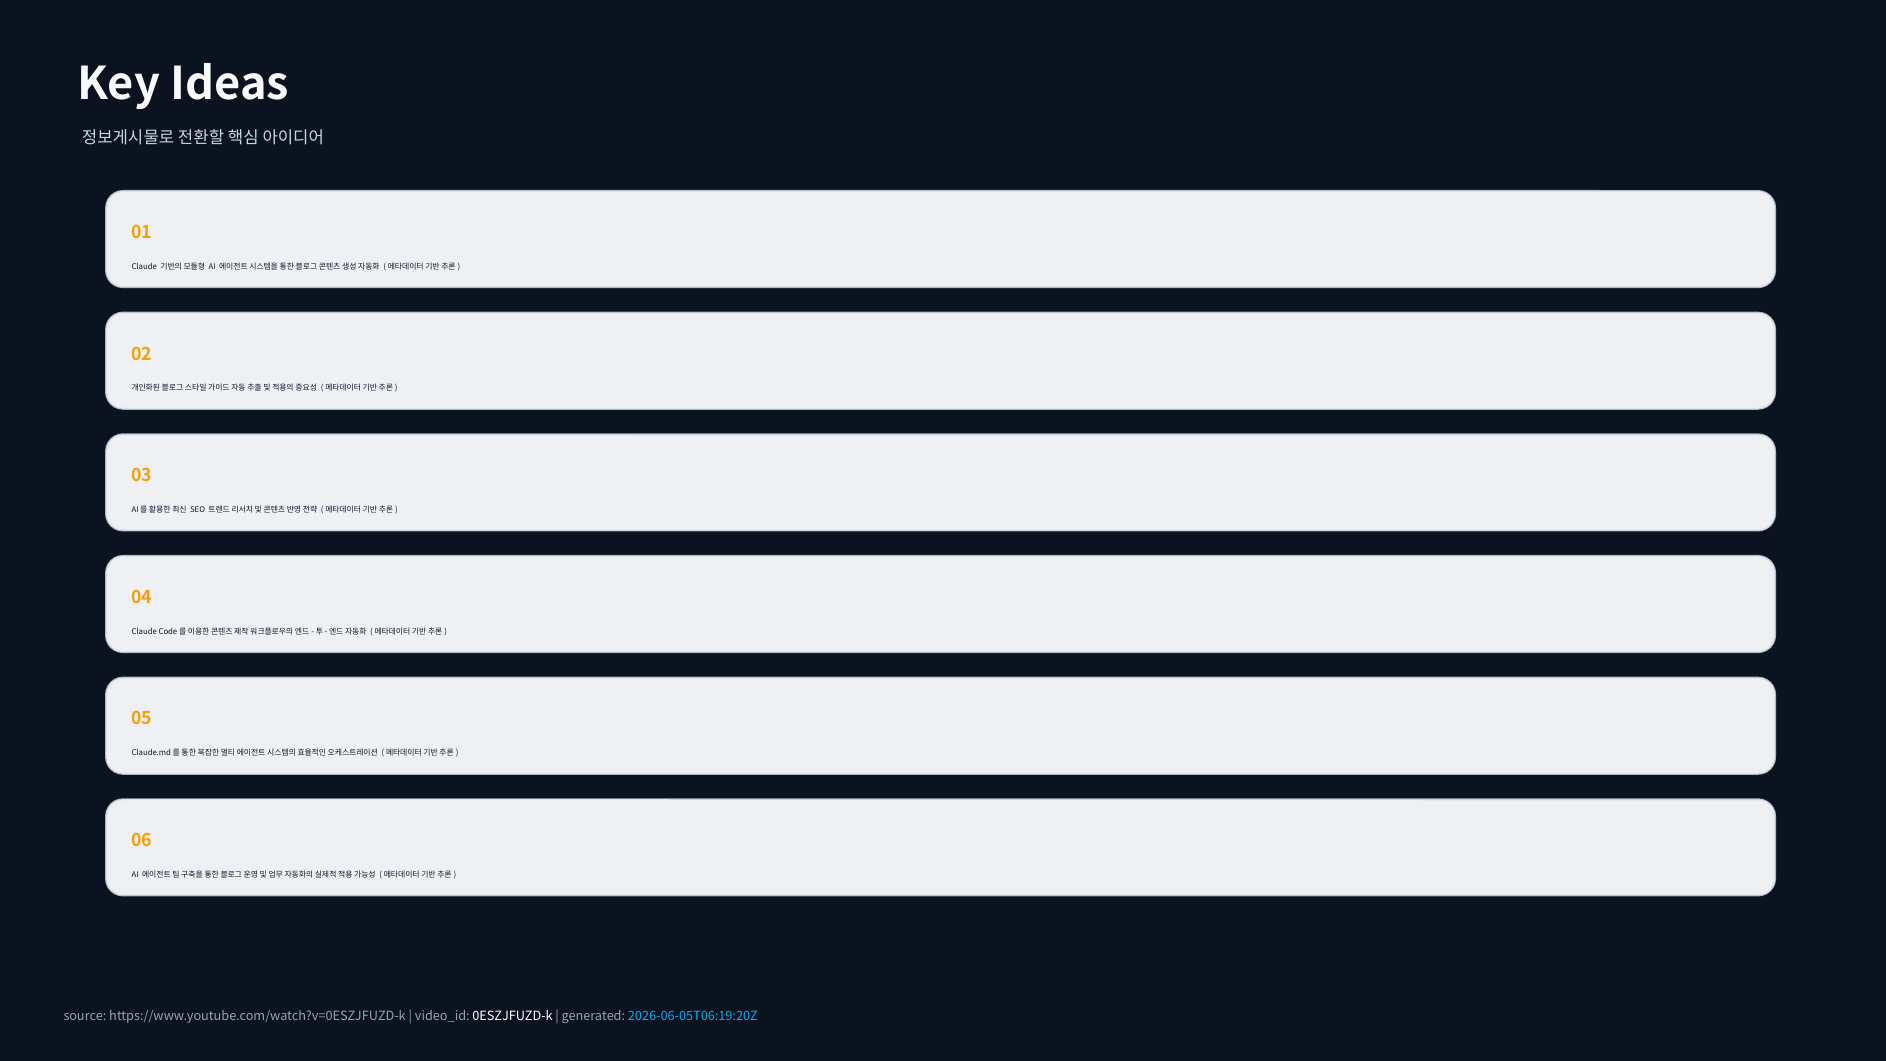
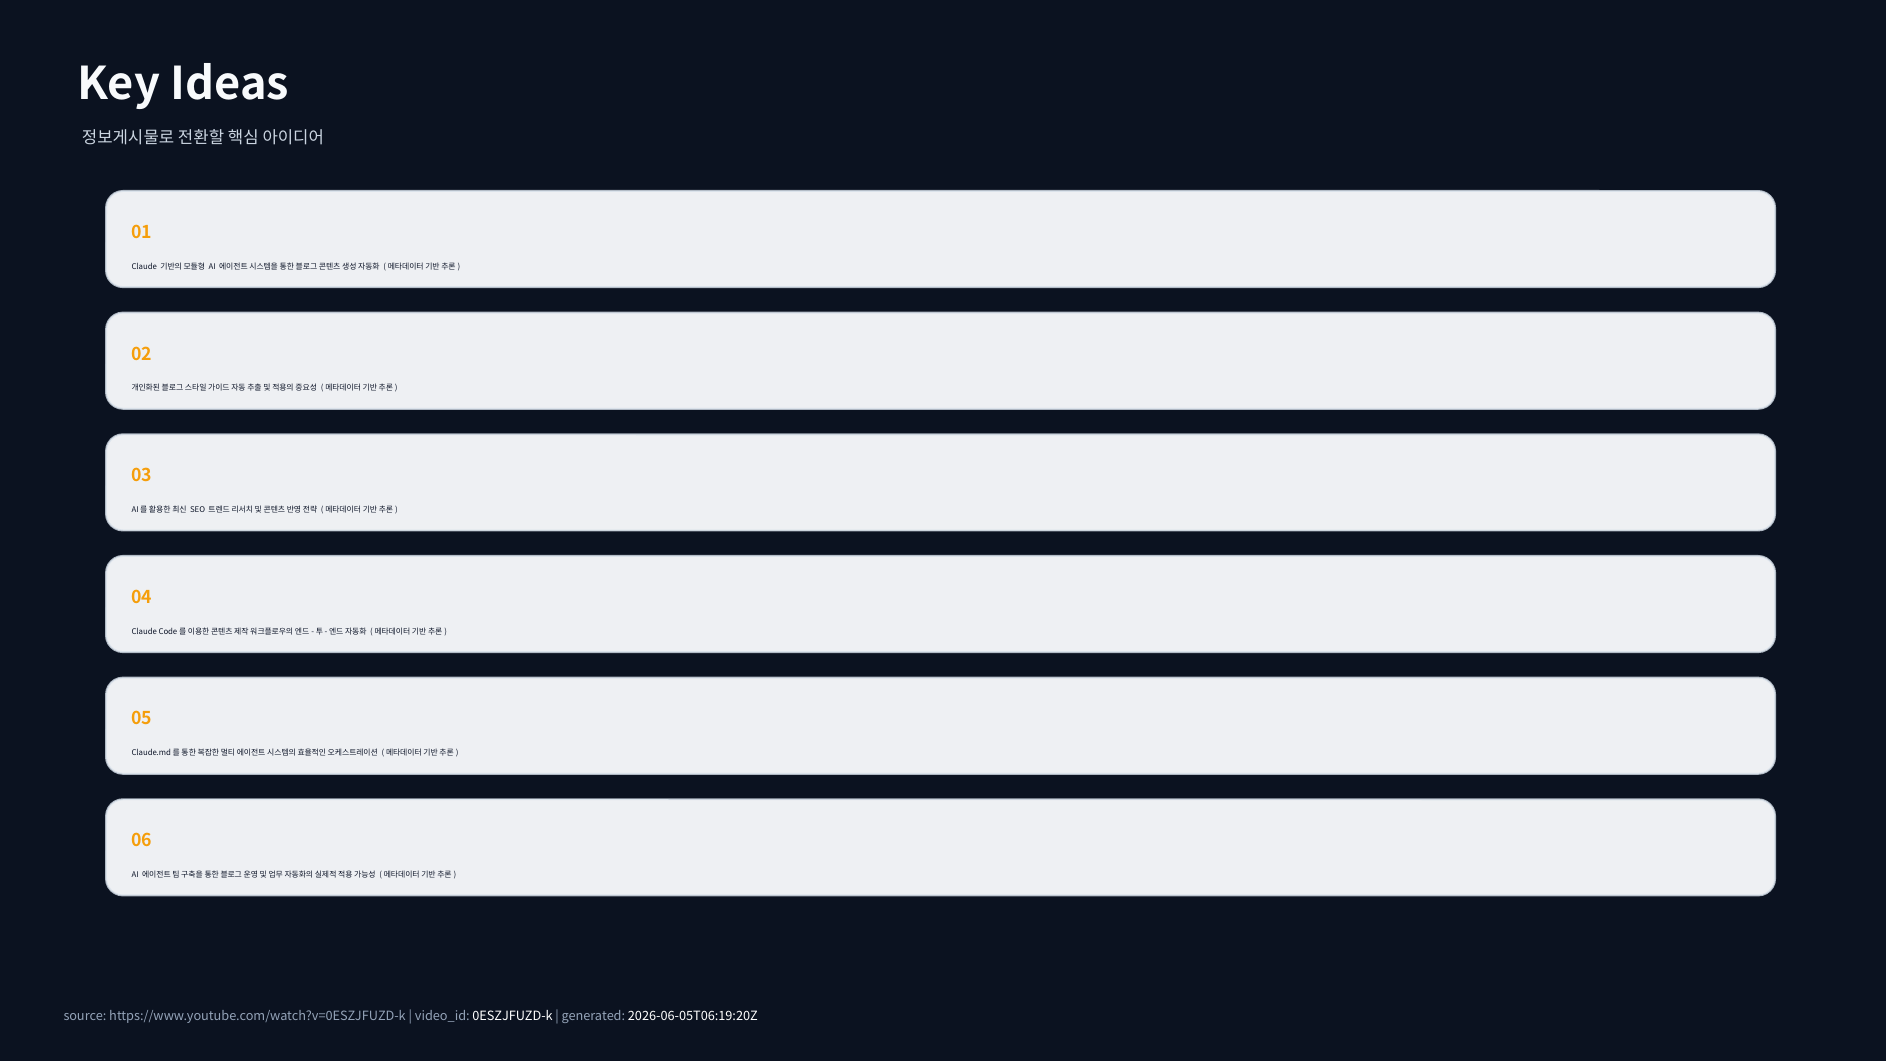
2026-06-05T06:19:20Z colour: light blue -> white
